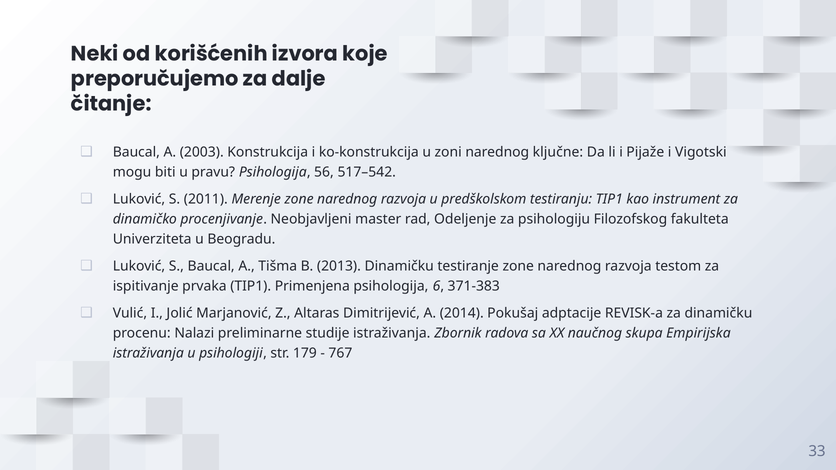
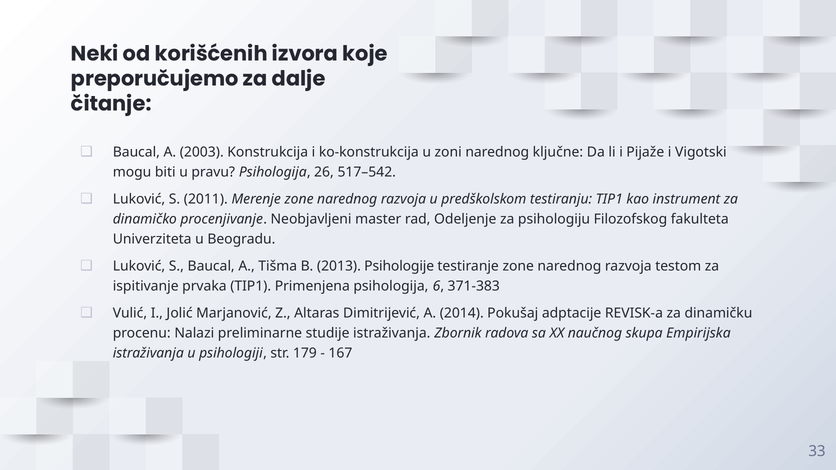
56: 56 -> 26
2013 Dinamičku: Dinamičku -> Psihologije
767: 767 -> 167
